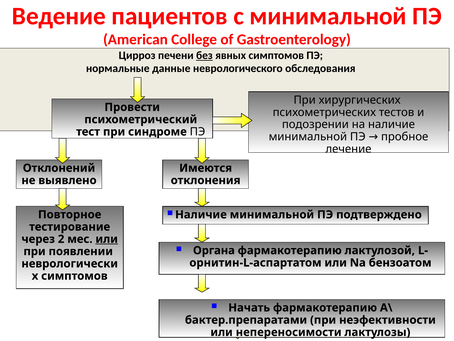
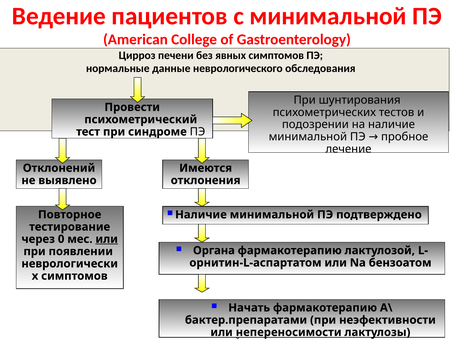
без underline: present -> none
хирургических: хирургических -> шунтирования
2: 2 -> 0
